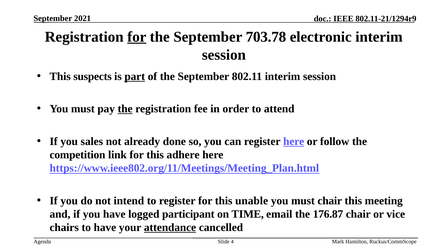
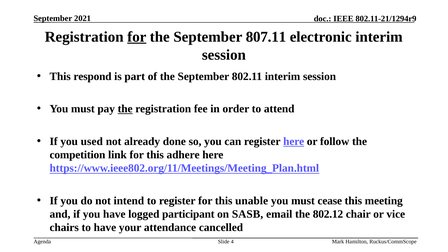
703.78: 703.78 -> 807.11
suspects: suspects -> respond
part underline: present -> none
sales: sales -> used
must chair: chair -> cease
TIME: TIME -> SASB
176.87: 176.87 -> 802.12
attendance underline: present -> none
